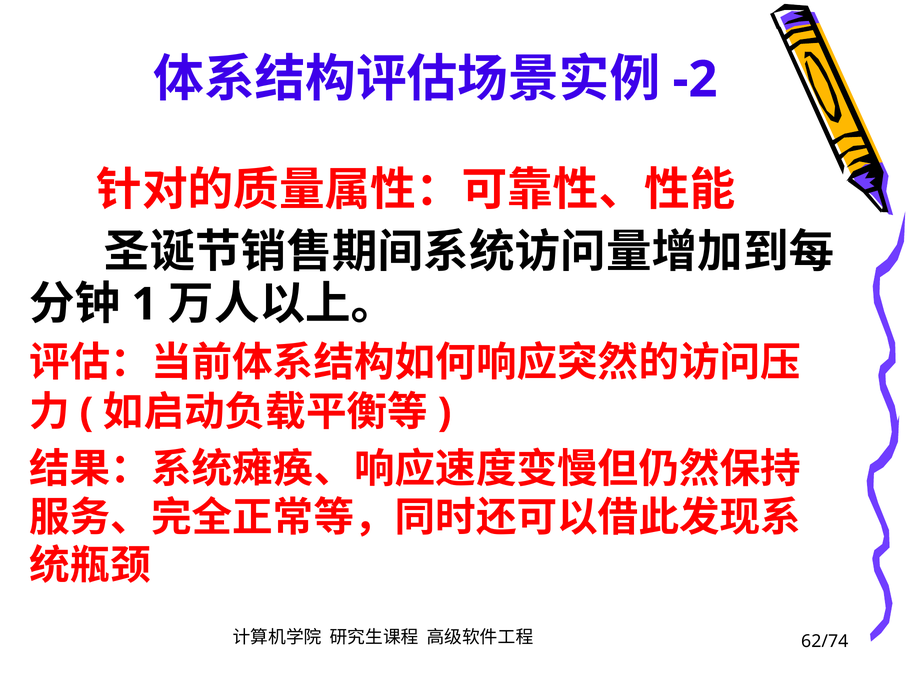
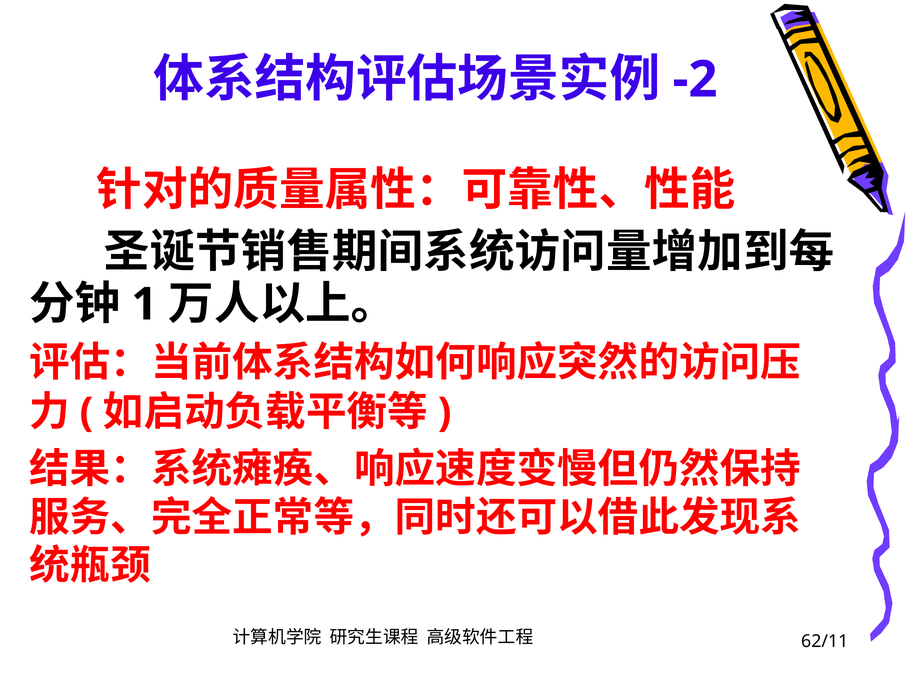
62/74: 62/74 -> 62/11
